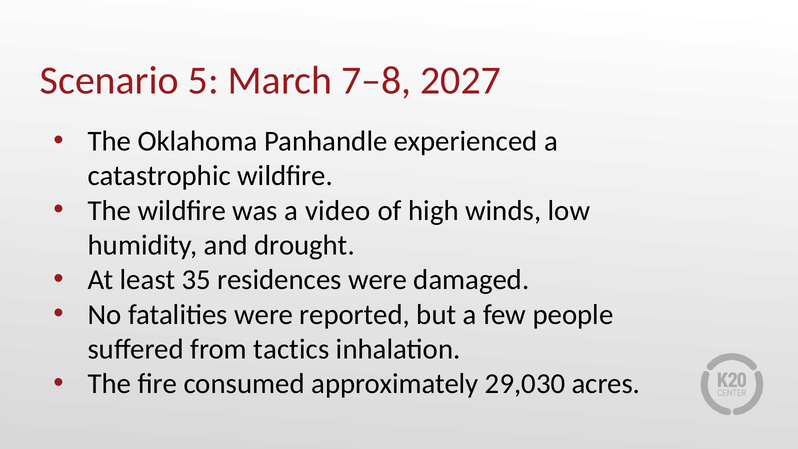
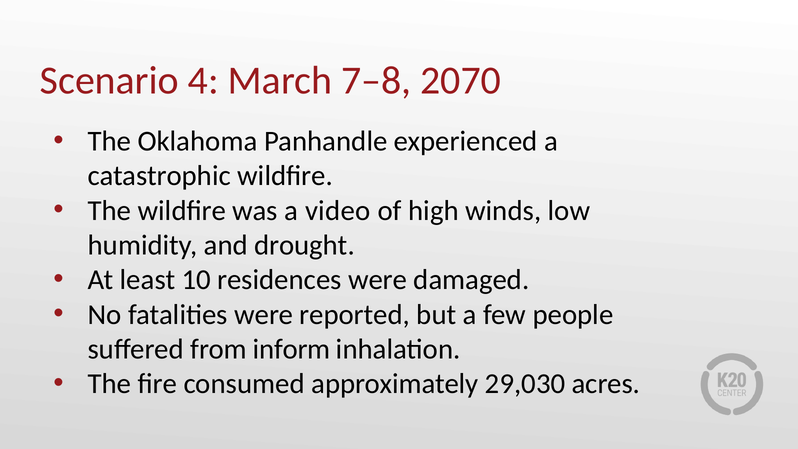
5: 5 -> 4
2027: 2027 -> 2070
35: 35 -> 10
tactics: tactics -> inform
